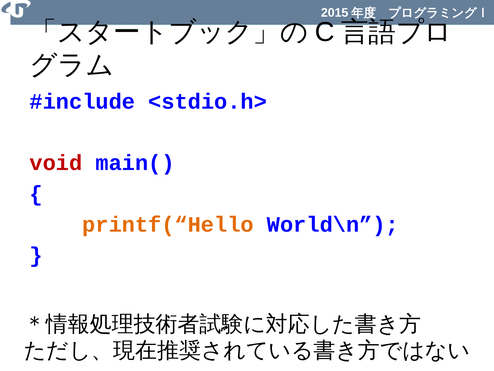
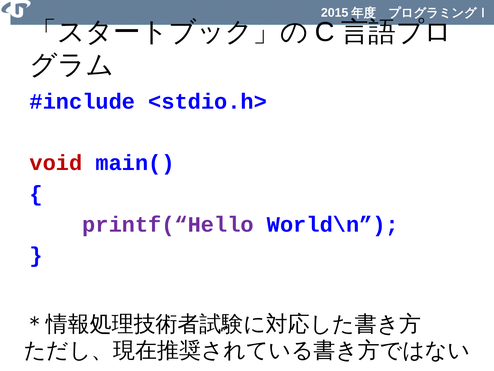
printf(“Hello colour: orange -> purple
